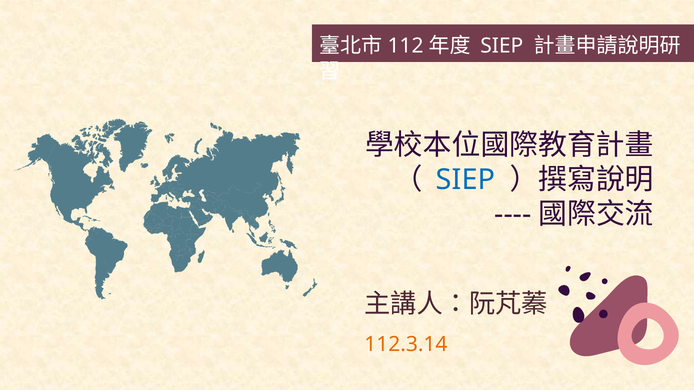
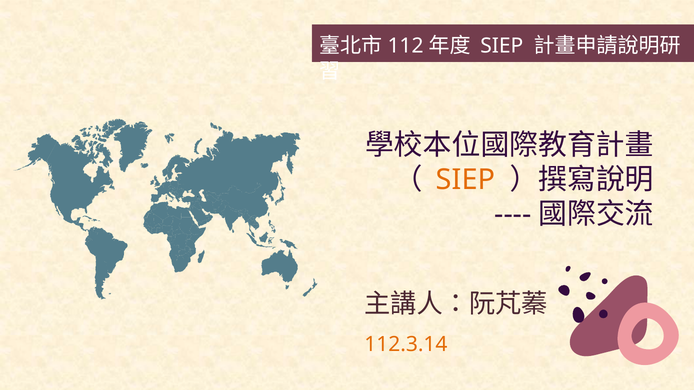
SIEP at (465, 180) colour: blue -> orange
